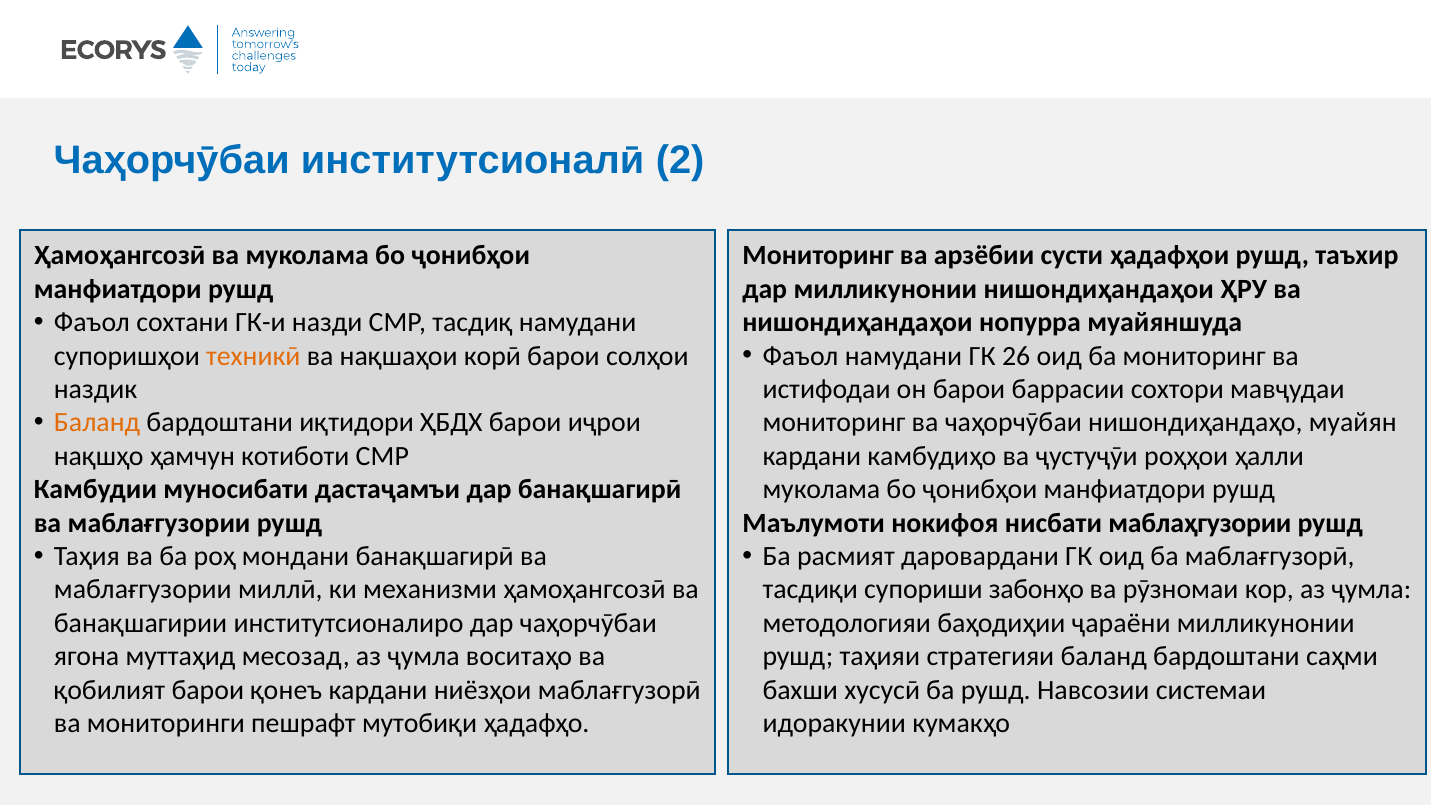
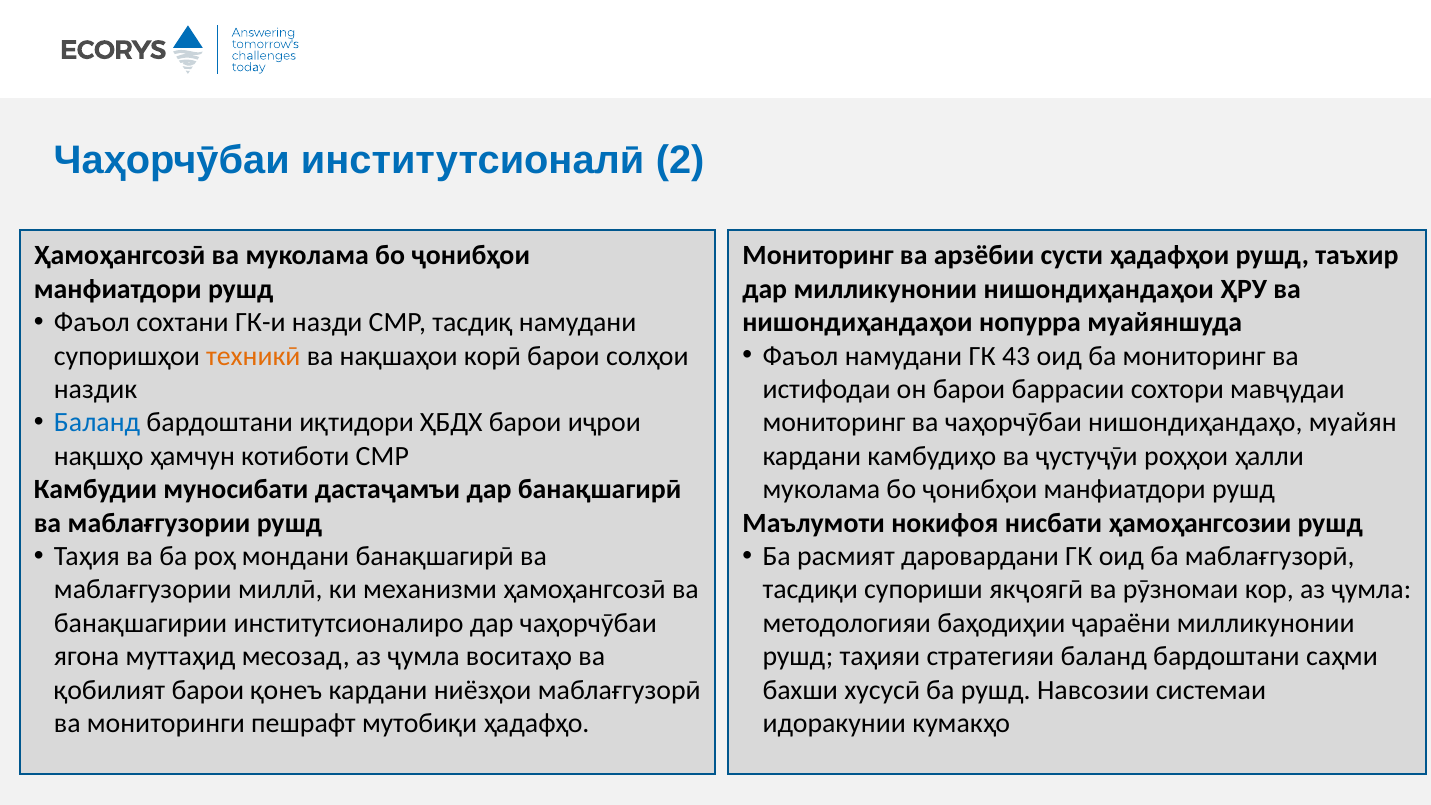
26: 26 -> 43
Баланд at (97, 423) colour: orange -> blue
маблаҳгузории: маблаҳгузории -> ҳамоҳангсозии
забонҳо: забонҳо -> якҷоягӣ
